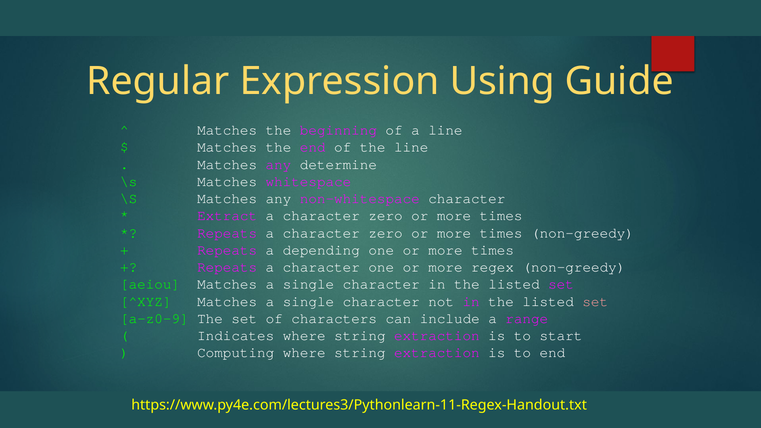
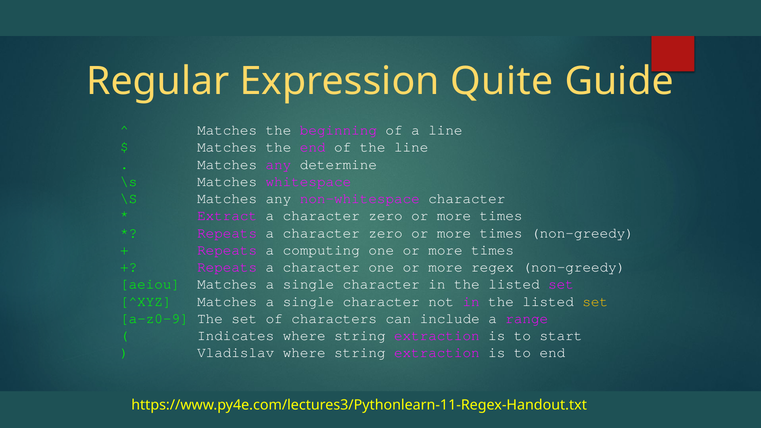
Using: Using -> Quite
depending: depending -> computing
set at (595, 301) colour: pink -> yellow
Computing: Computing -> Vladislav
